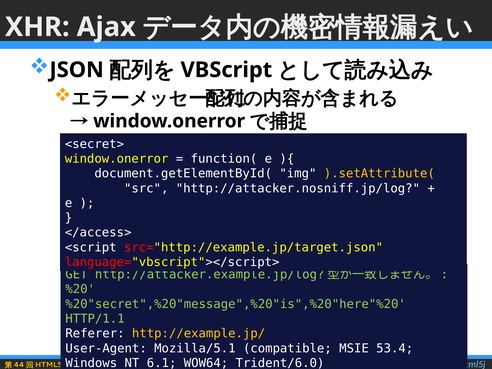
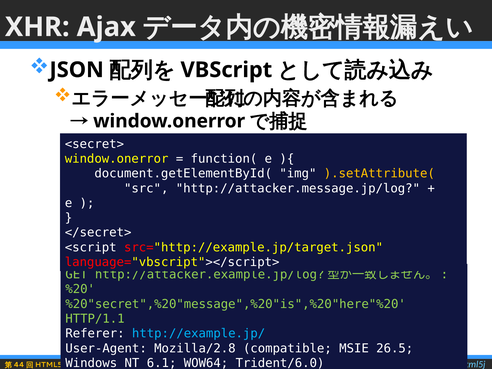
http://attacker.nosniff.jp/log: http://attacker.nosniff.jp/log -> http://attacker.message.jp/log
</access>: </access> -> </secret>
http://example.jp/ colour: yellow -> light blue
Mozilla/5.1: Mozilla/5.1 -> Mozilla/2.8
53.4: 53.4 -> 26.5
